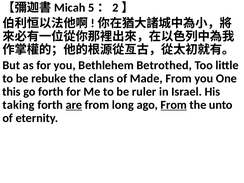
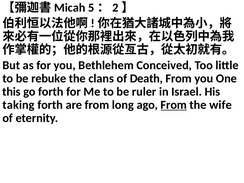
Betrothed: Betrothed -> Conceived
Made: Made -> Death
are underline: present -> none
unto: unto -> wife
